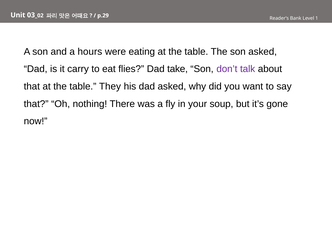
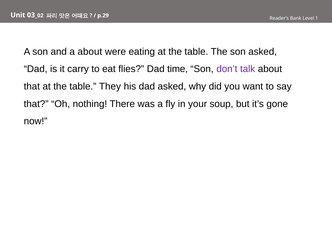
a hours: hours -> about
take: take -> time
